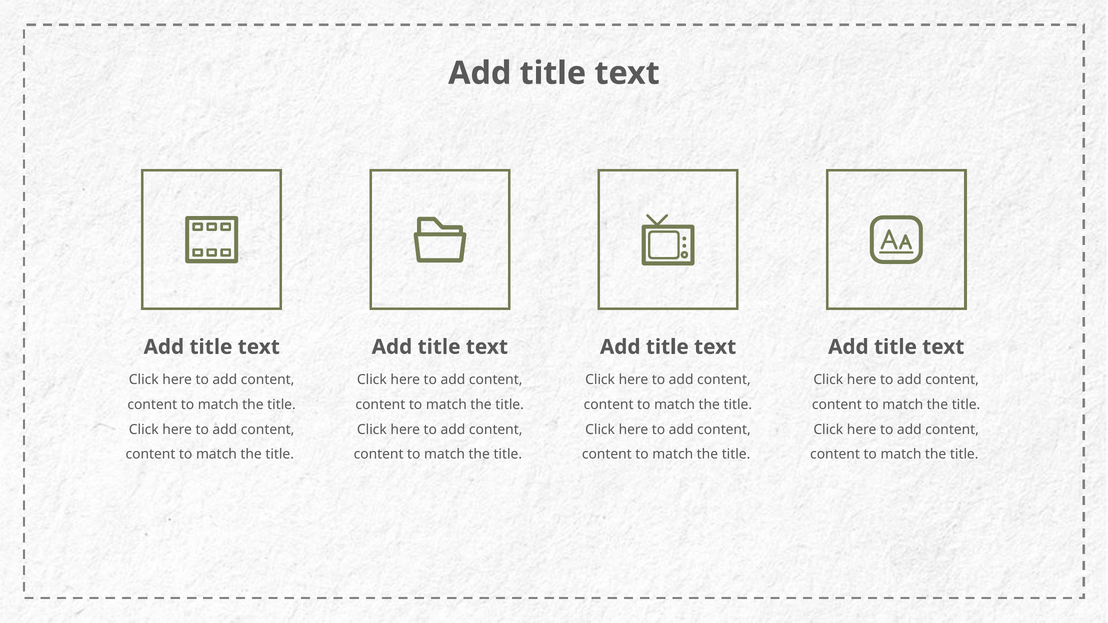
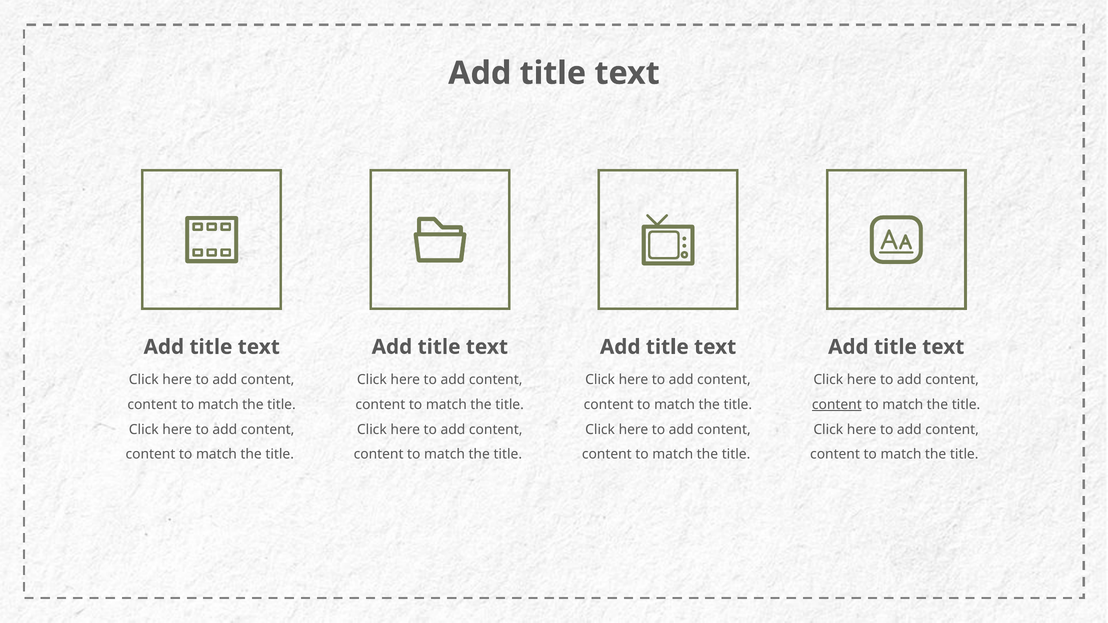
content at (837, 405) underline: none -> present
